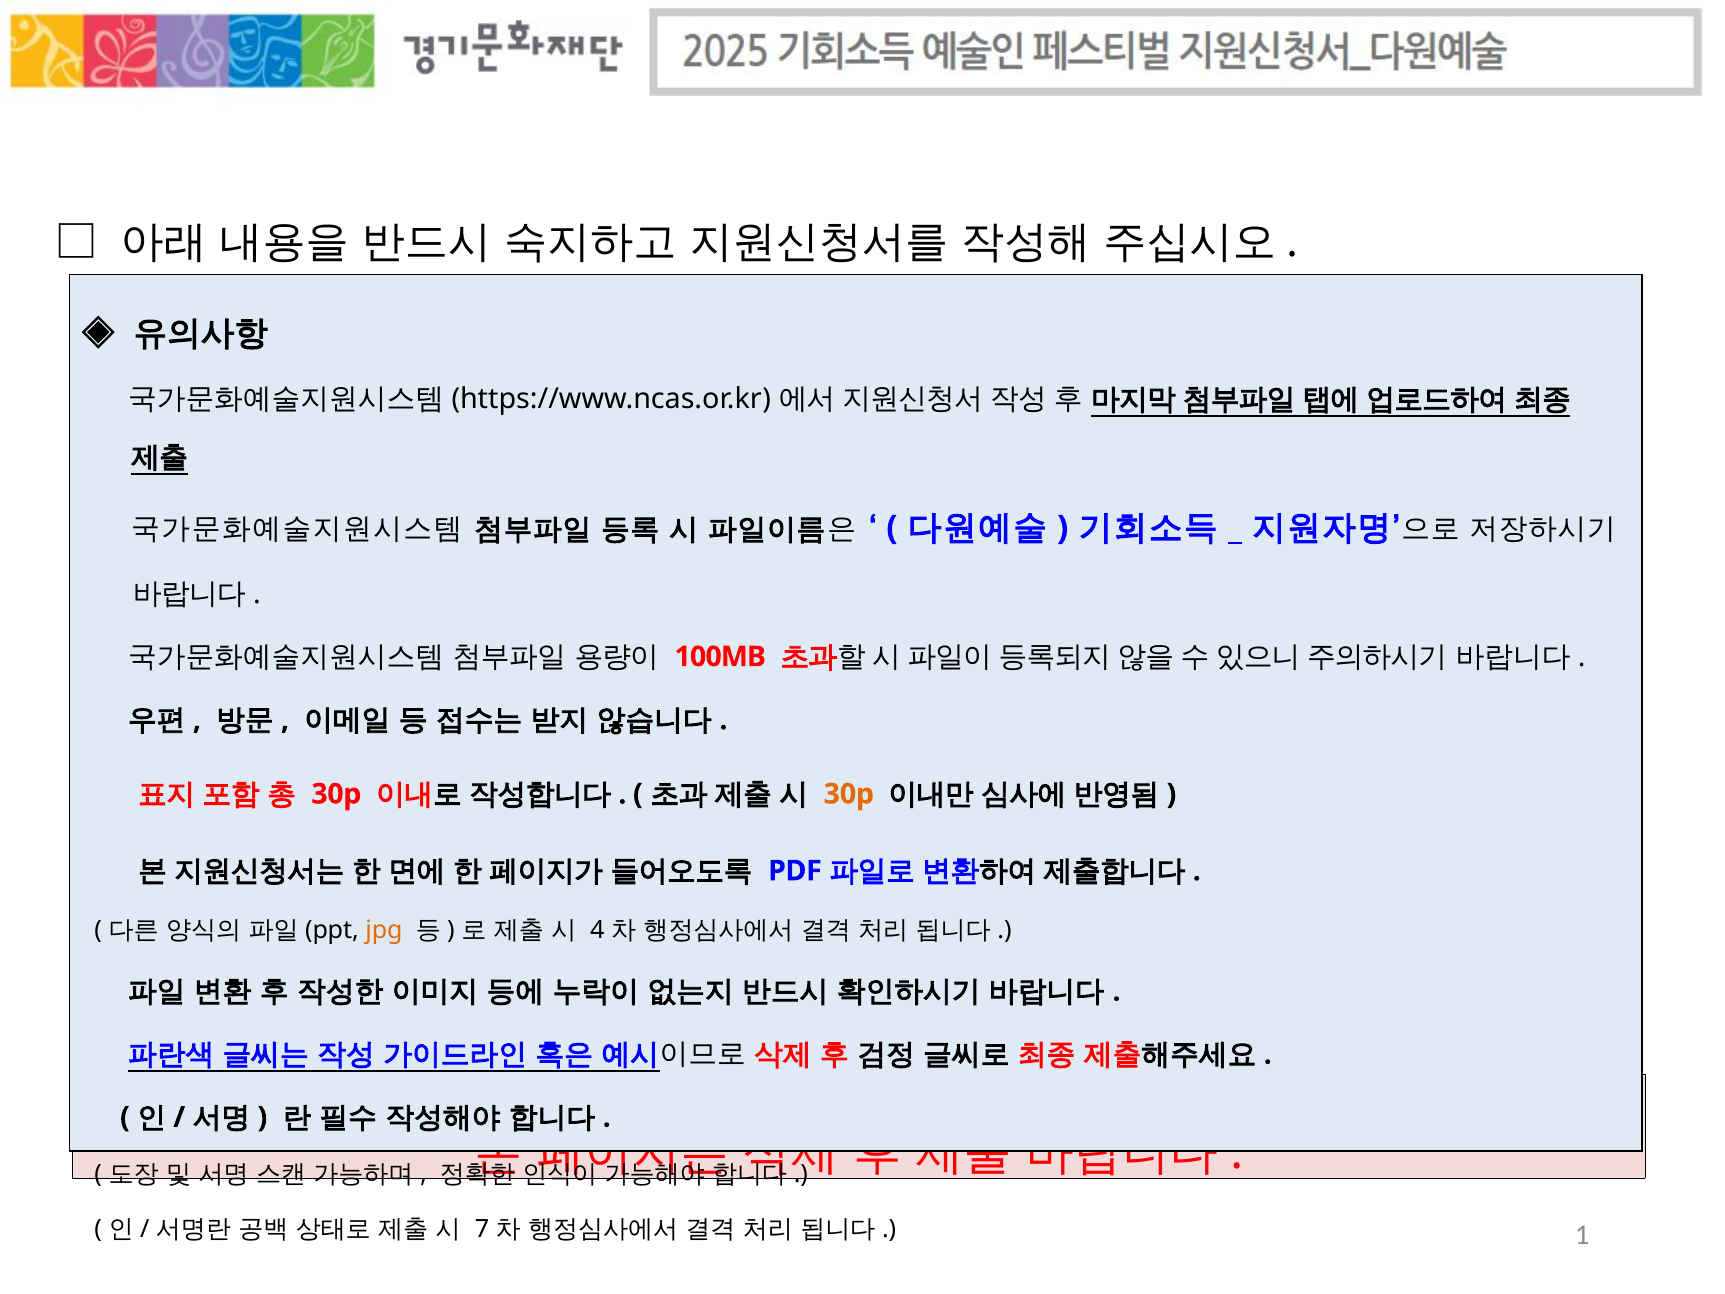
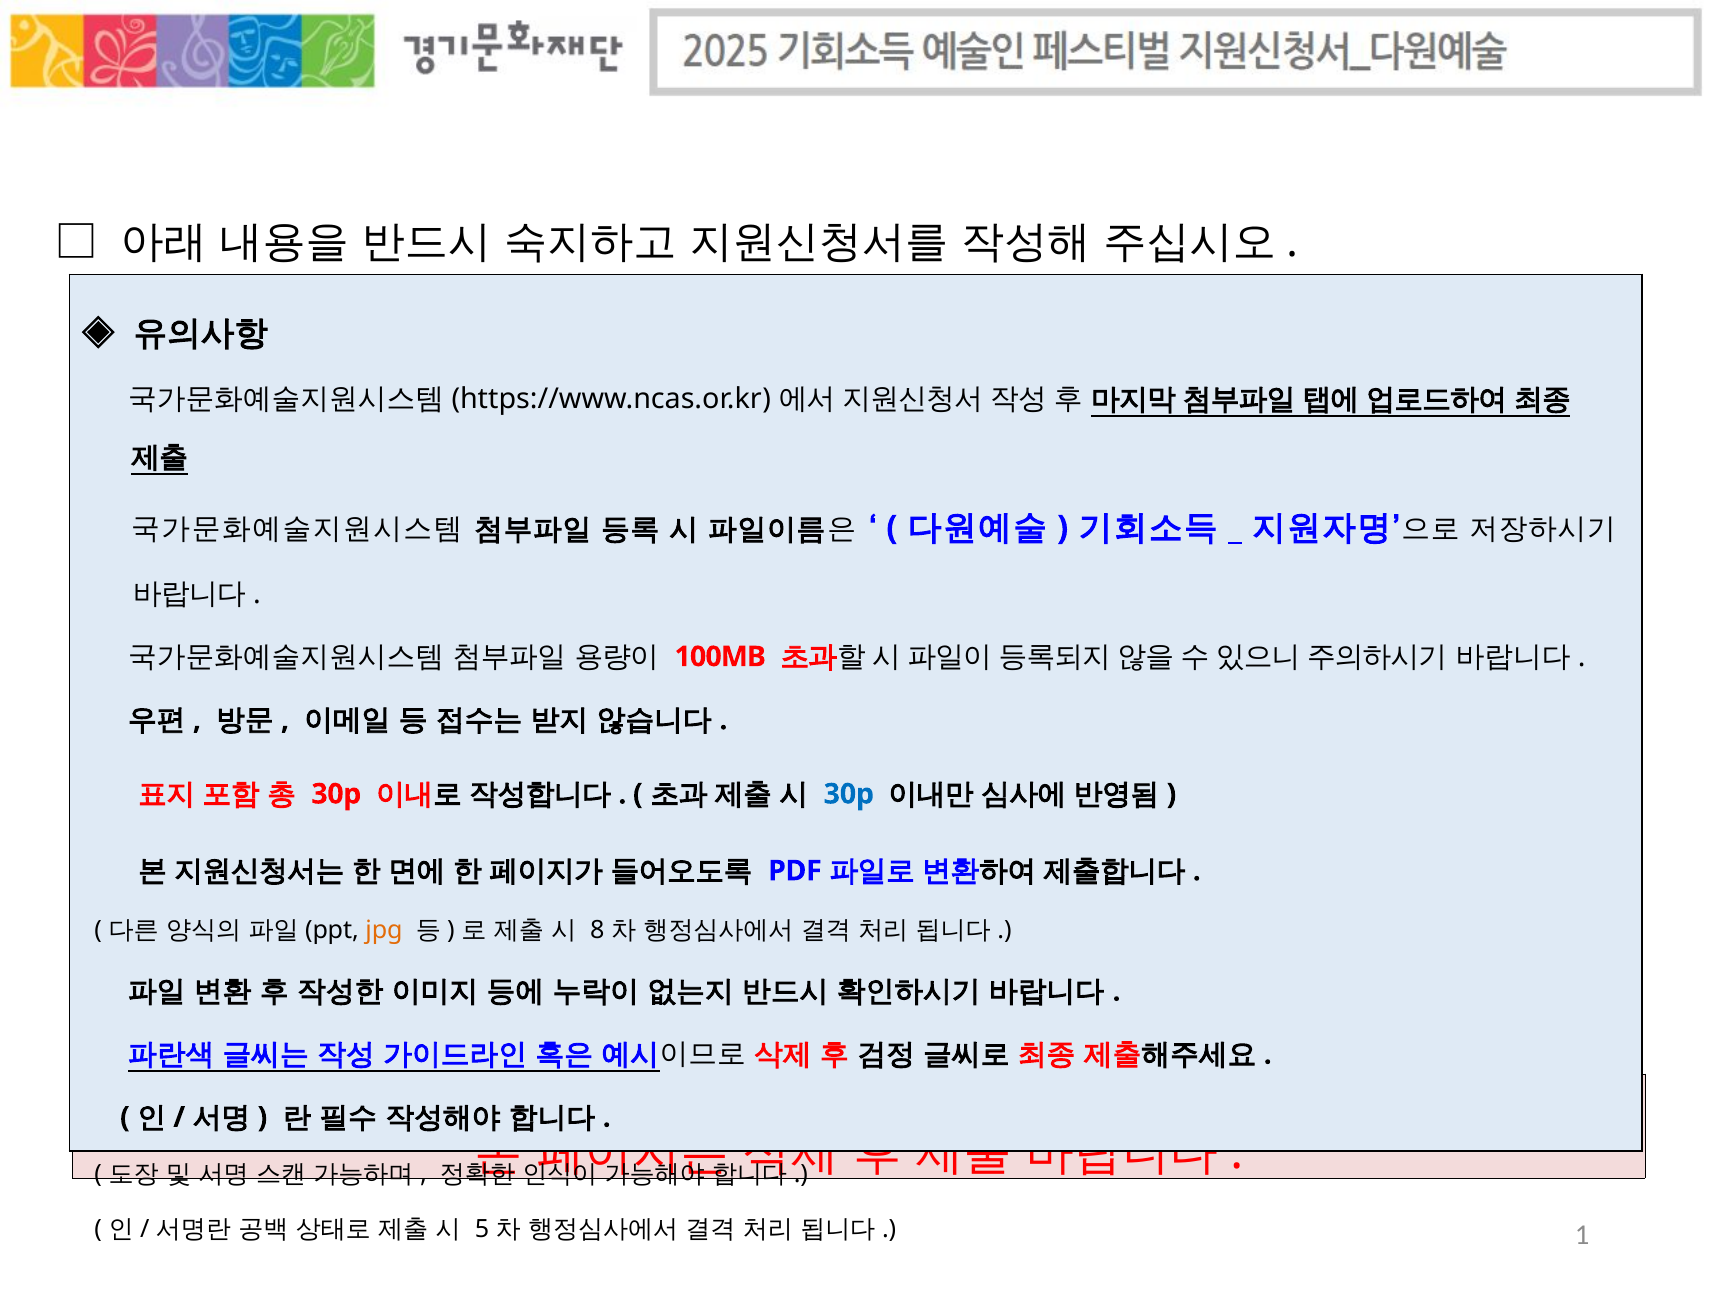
30p at (849, 794) colour: orange -> blue
4: 4 -> 8
7: 7 -> 5
